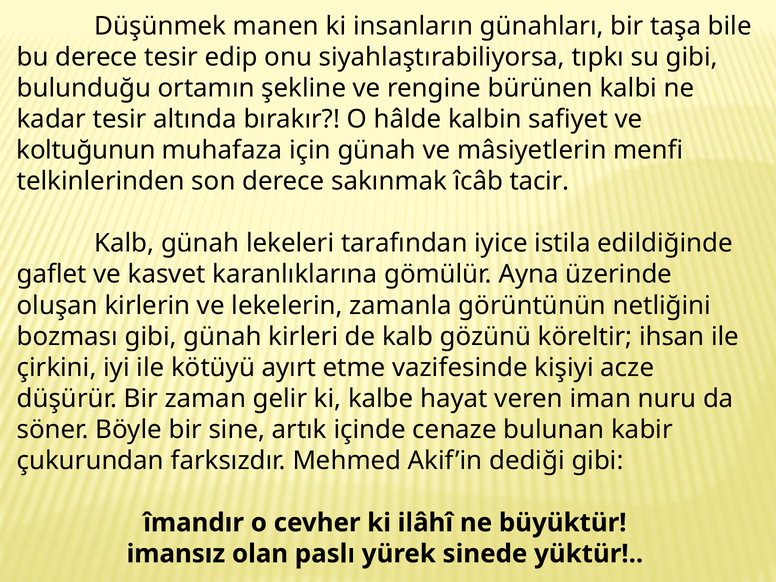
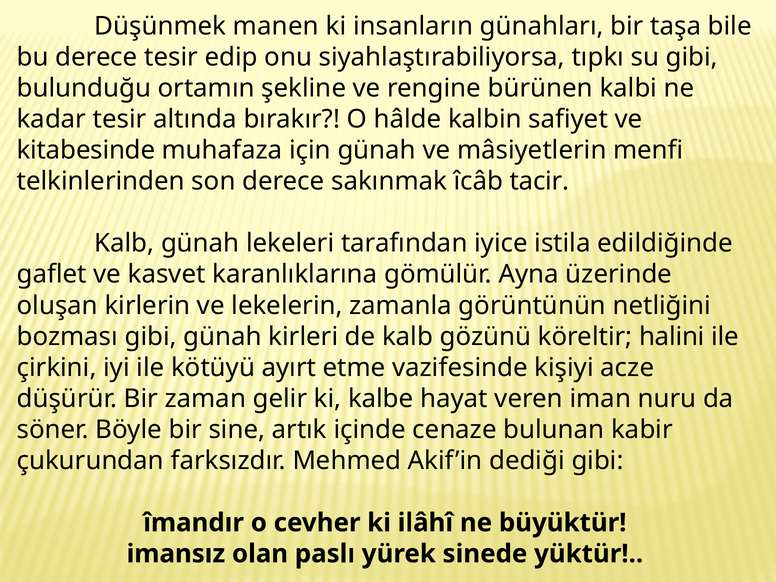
koltuğunun: koltuğunun -> kitabesinde
ihsan: ihsan -> halini
